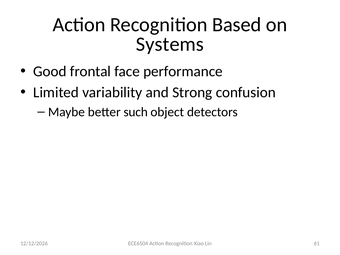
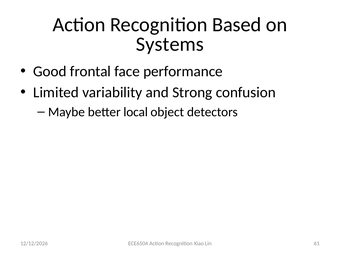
such: such -> local
